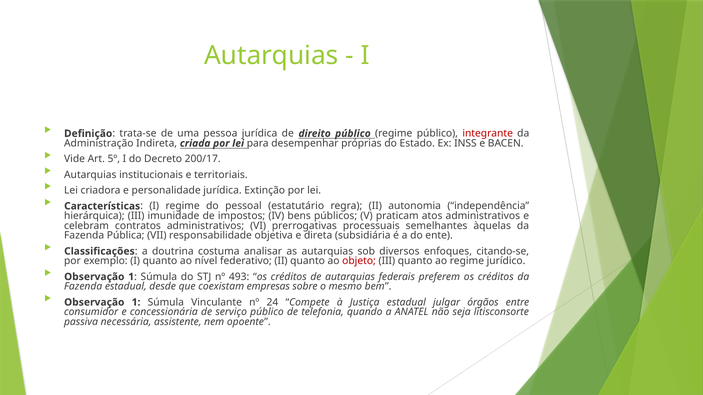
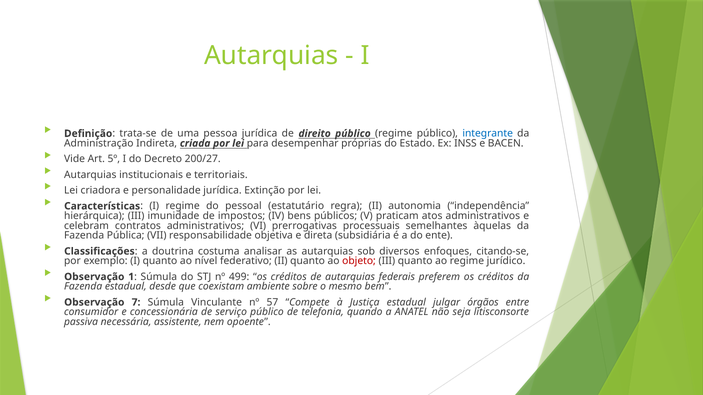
integrante colour: red -> blue
200/17: 200/17 -> 200/27
493: 493 -> 499
empresas: empresas -> ambiente
1 at (136, 303): 1 -> 7
24: 24 -> 57
